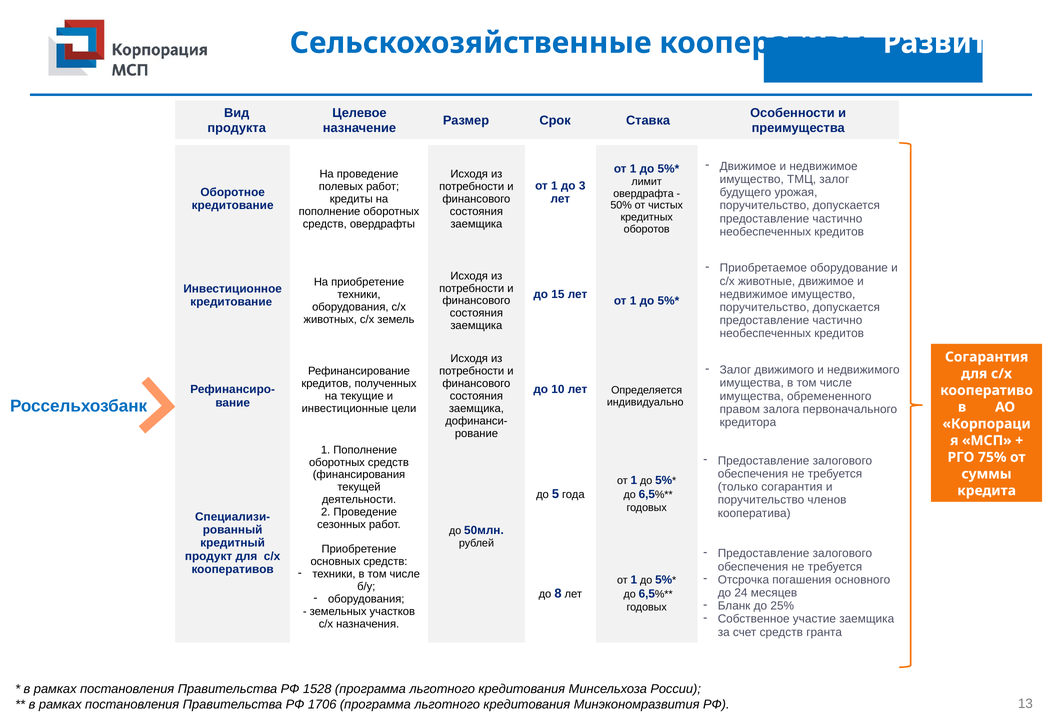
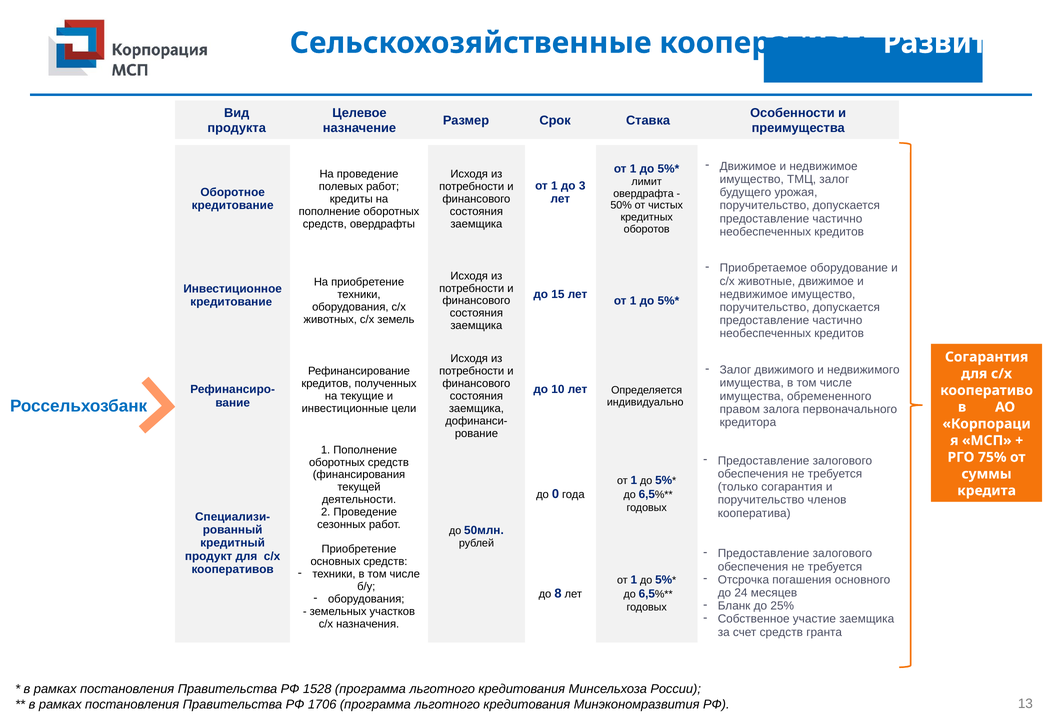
5: 5 -> 0
